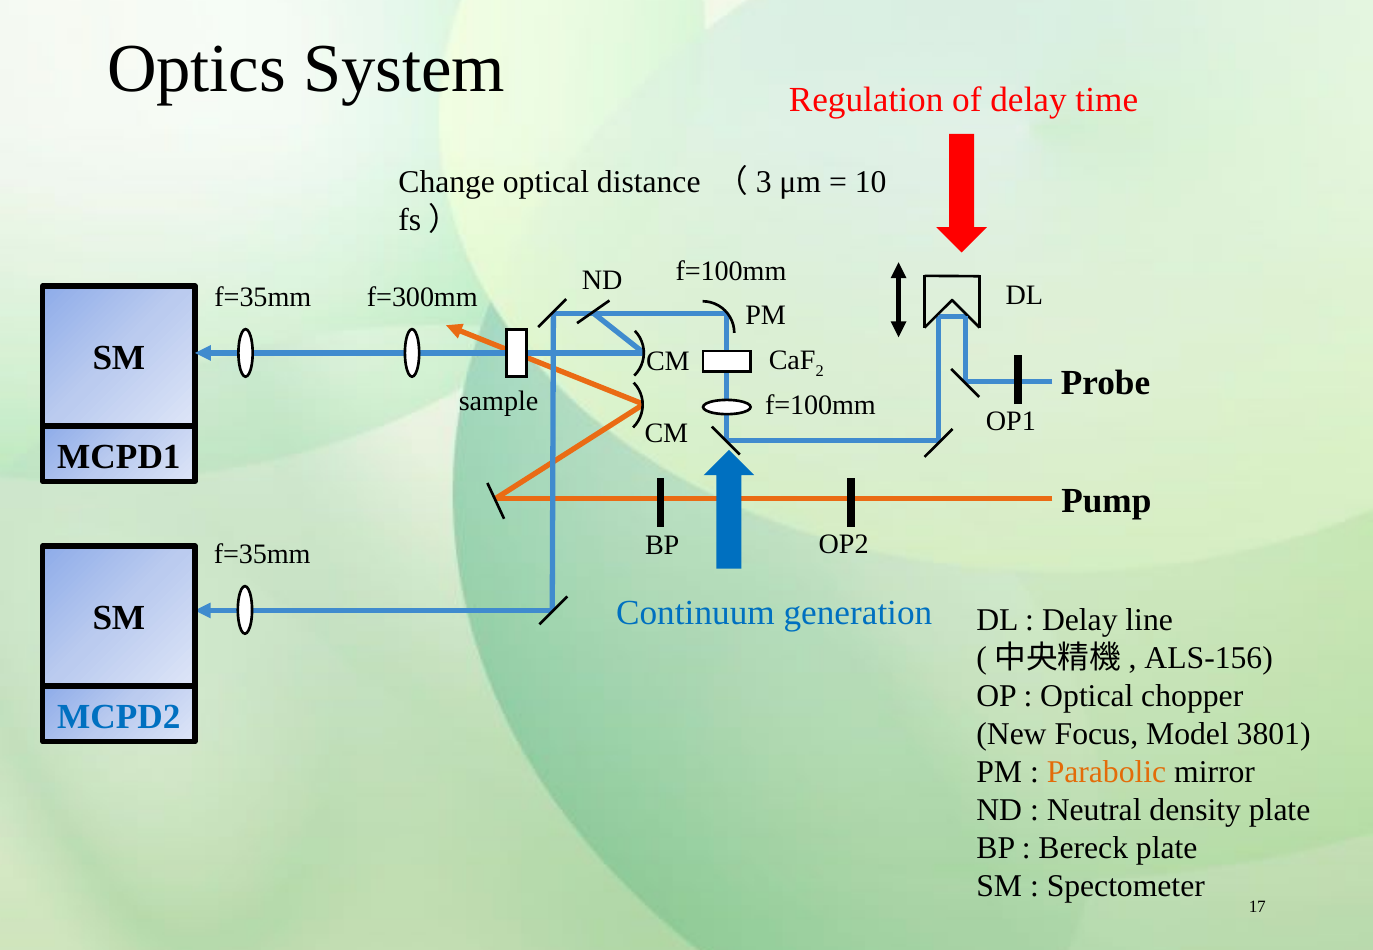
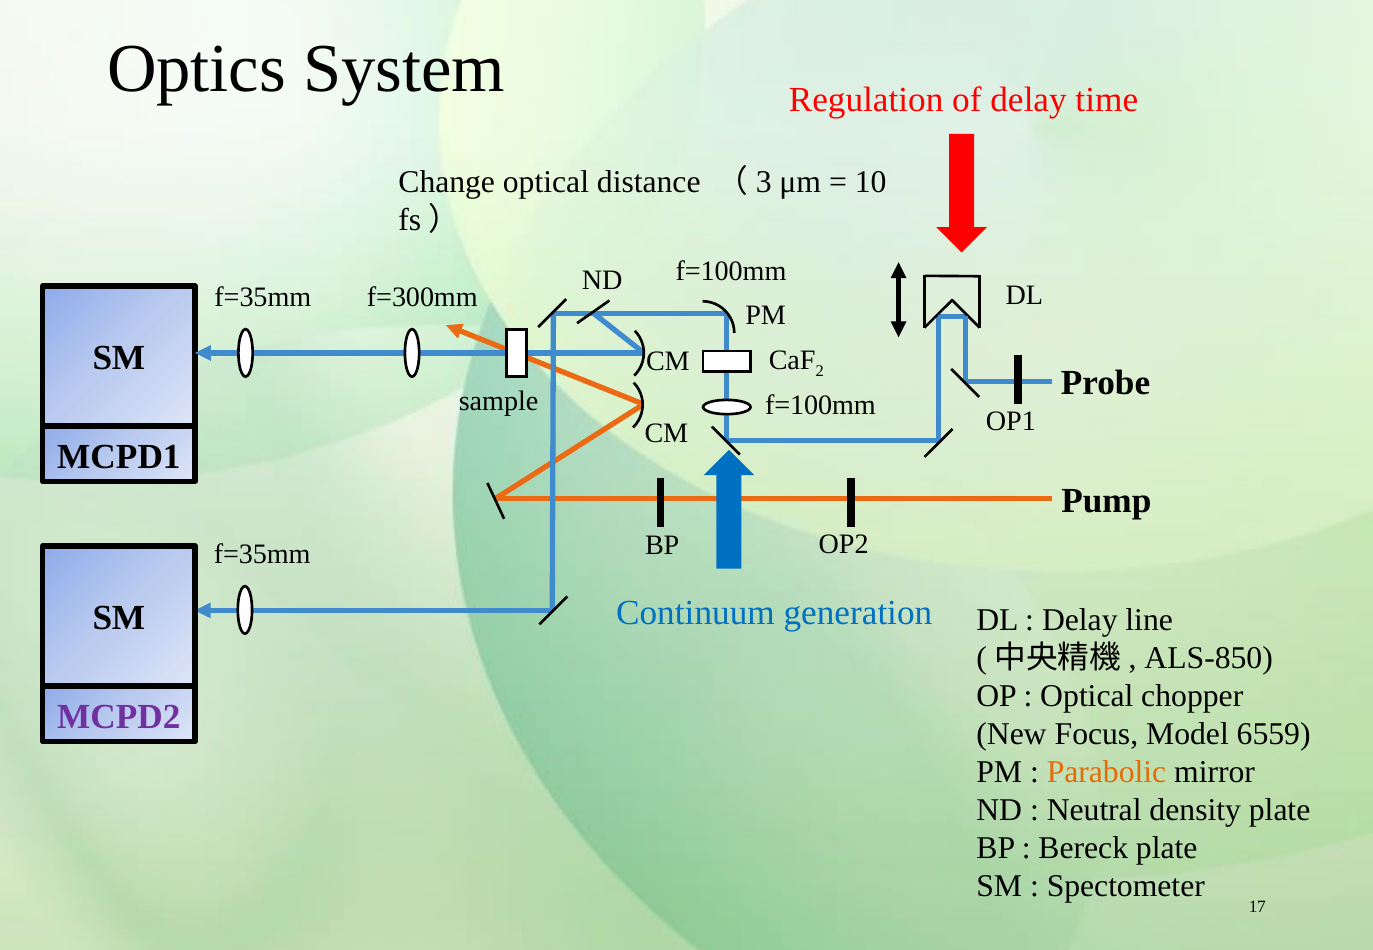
ALS-156: ALS-156 -> ALS-850
MCPD2 colour: blue -> purple
3801: 3801 -> 6559
